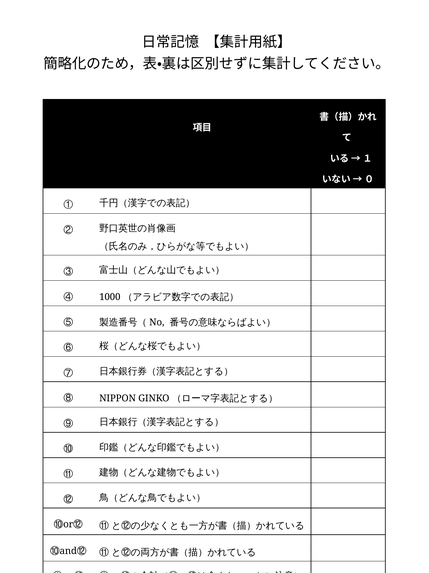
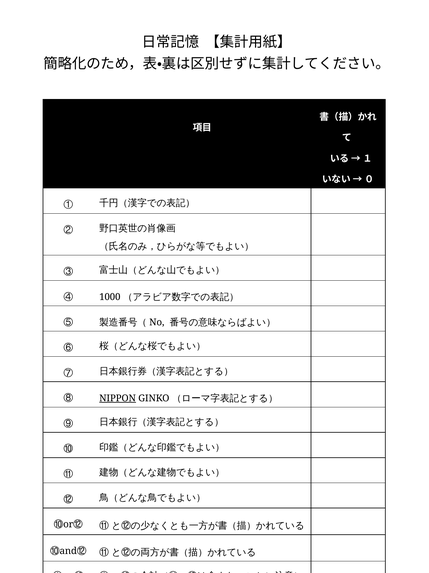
NIPPON underline: none -> present
